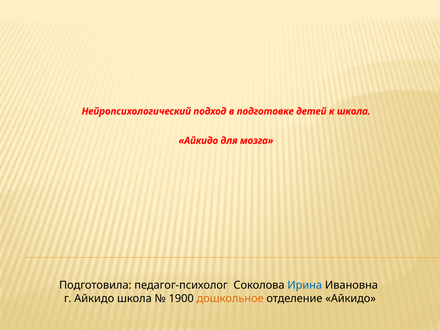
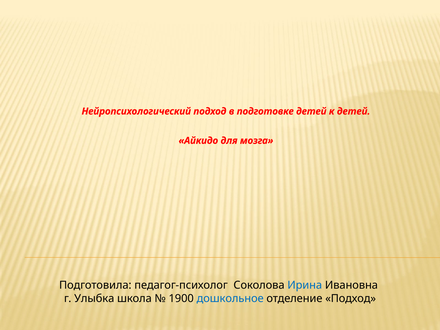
к школа: школа -> детей
г Айкидо: Айкидо -> Улыбка
дошкольное colour: orange -> blue
отделение Айкидо: Айкидо -> Подход
